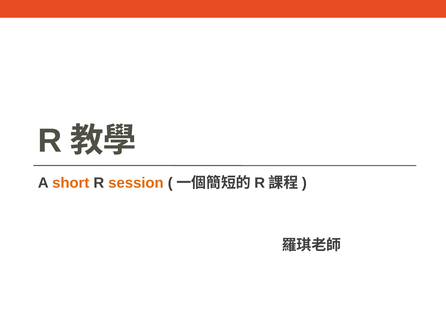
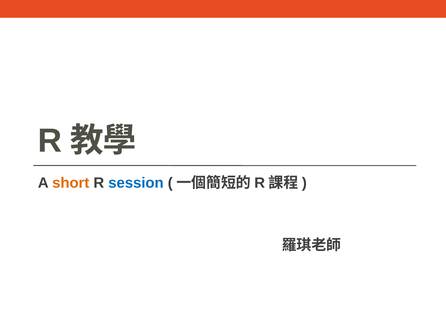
session colour: orange -> blue
